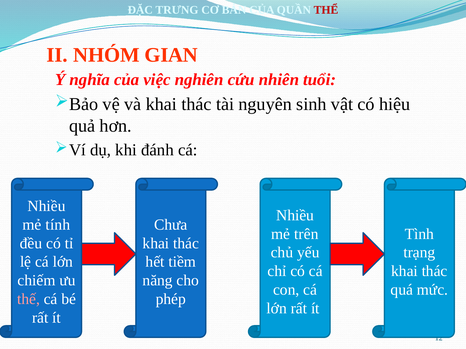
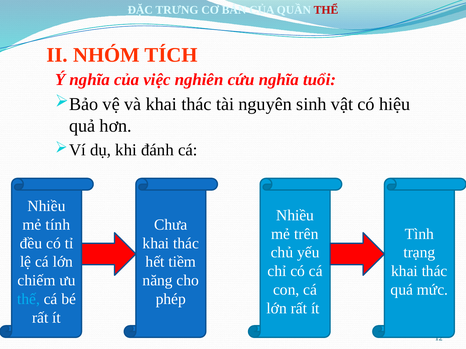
GIAN: GIAN -> TÍCH
cứu nhiên: nhiên -> nghĩa
thế colour: pink -> light blue
